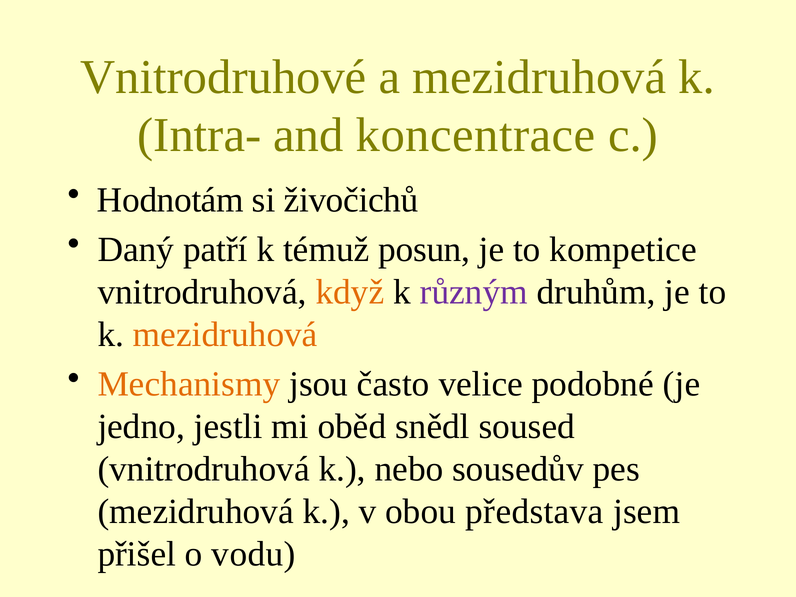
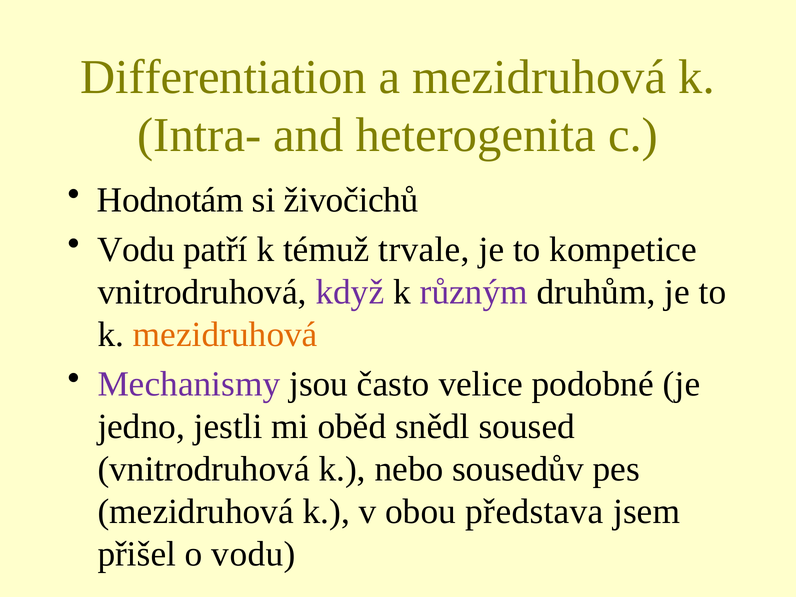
Vnitrodruhové: Vnitrodruhové -> Differentiation
koncentrace: koncentrace -> heterogenita
Daný at (136, 250): Daný -> Vodu
posun: posun -> trvale
když colour: orange -> purple
Mechanismy colour: orange -> purple
